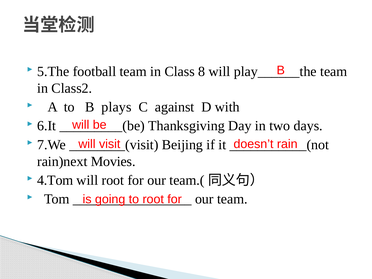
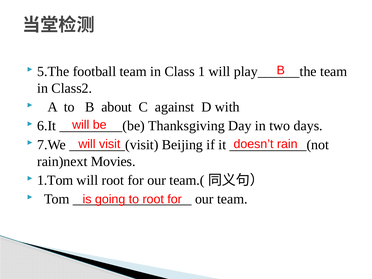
8: 8 -> 1
plays: plays -> about
4.Tom: 4.Tom -> 1.Tom
